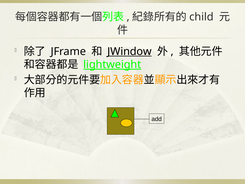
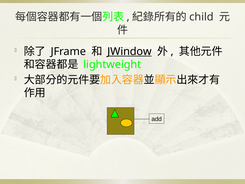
lightweight underline: present -> none
